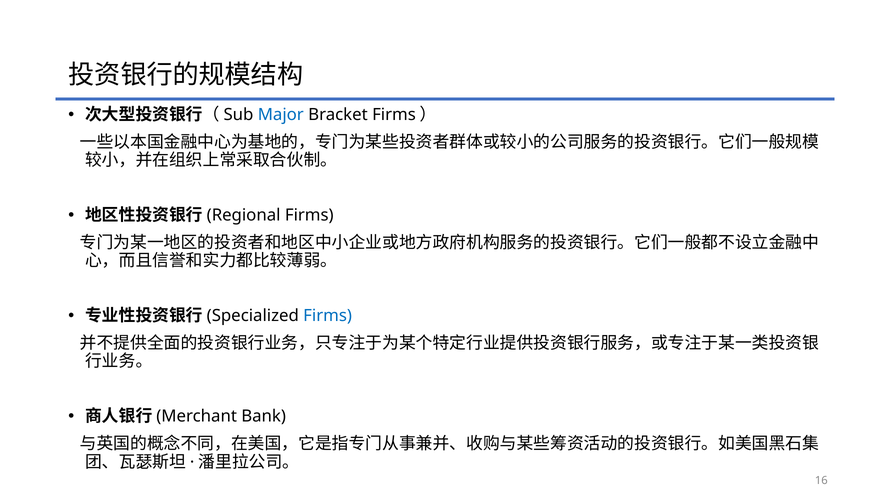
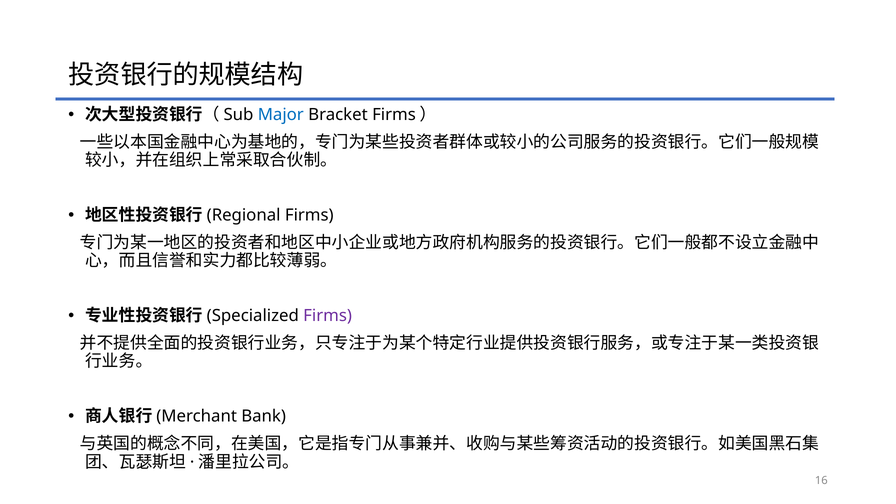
Firms at (328, 316) colour: blue -> purple
